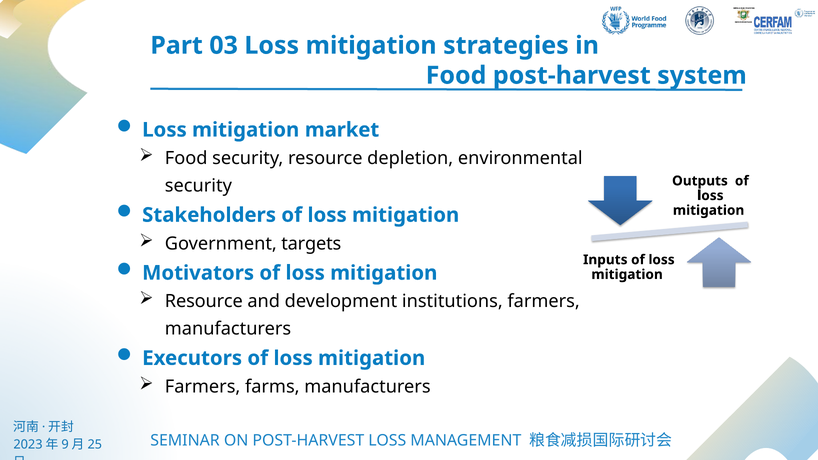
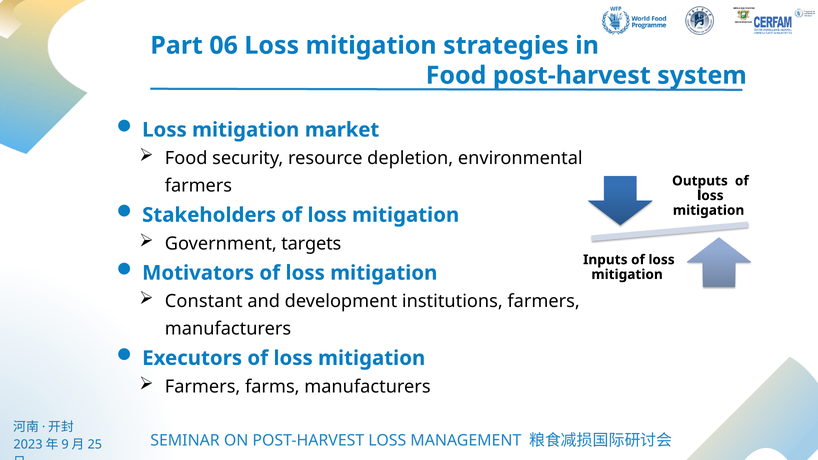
03: 03 -> 06
security at (198, 186): security -> farmers
Resource at (204, 302): Resource -> Constant
